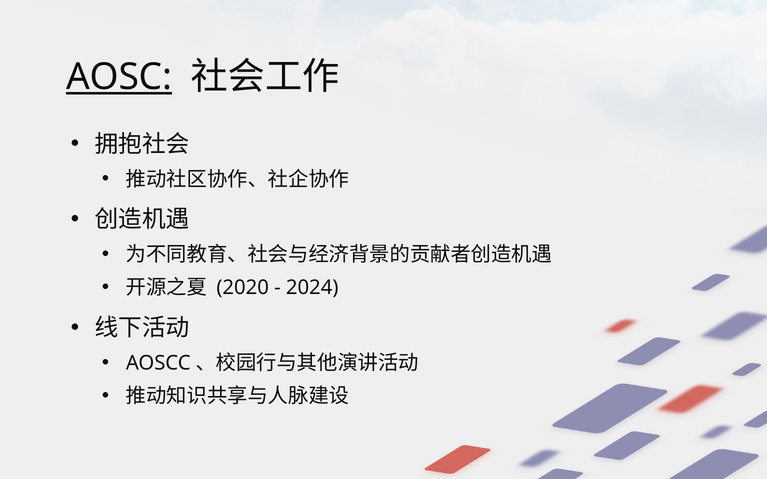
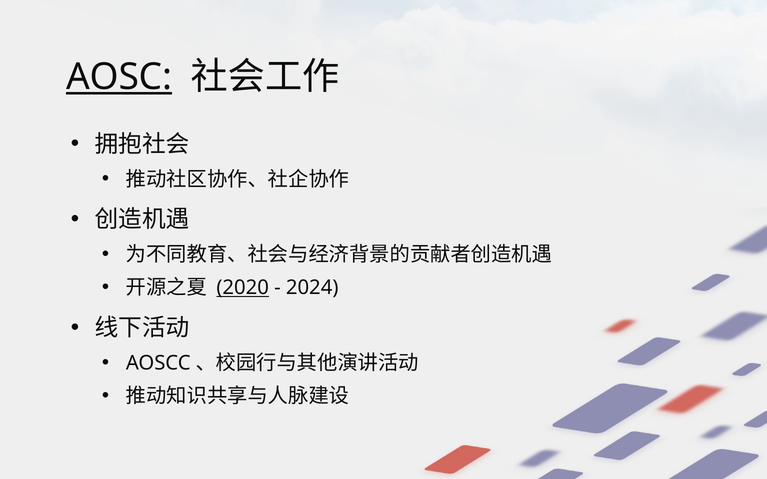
2020 underline: none -> present
